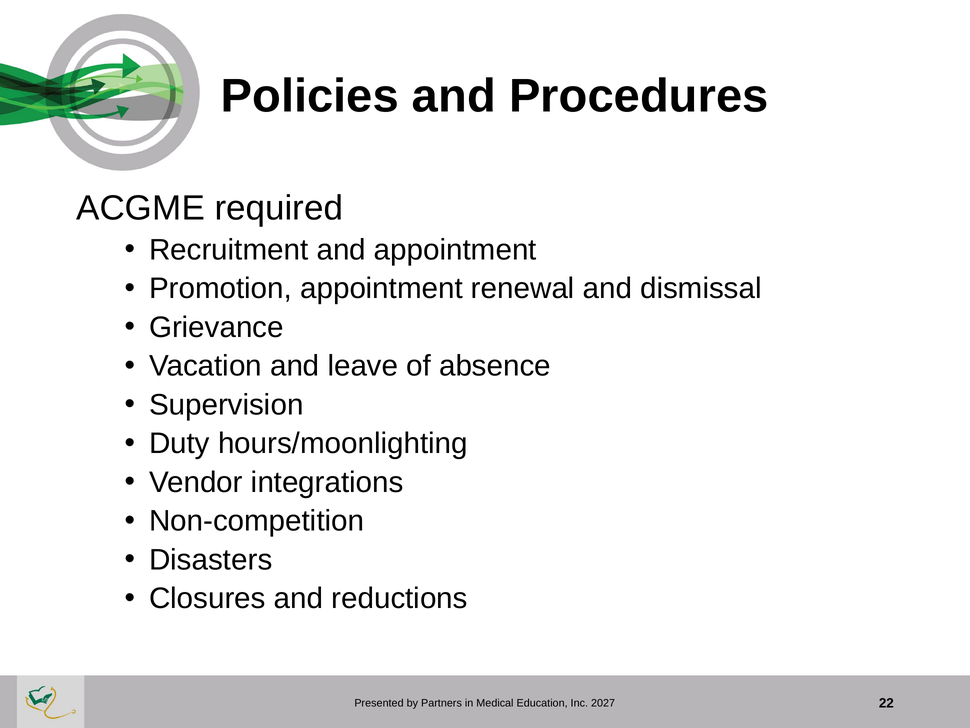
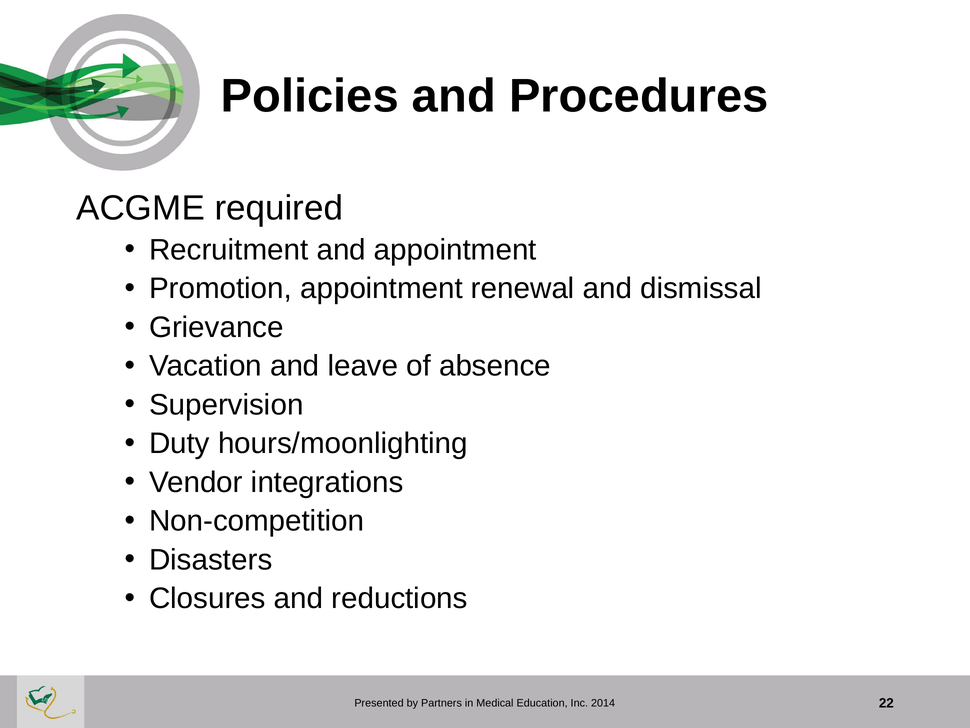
2027: 2027 -> 2014
